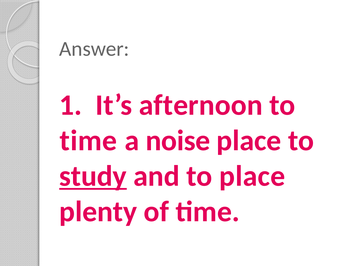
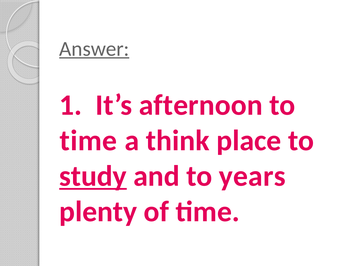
Answer underline: none -> present
noise: noise -> think
to place: place -> years
